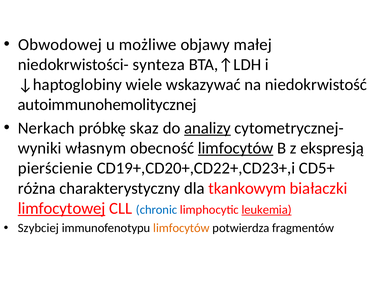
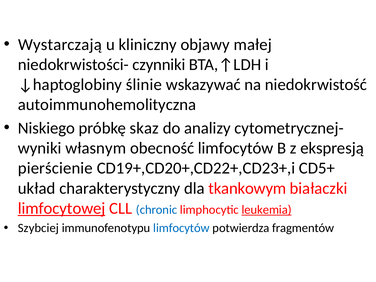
Obwodowej: Obwodowej -> Wystarczają
możliwe: możliwe -> kliniczny
synteza: synteza -> czynniki
wiele: wiele -> ślinie
autoimmunohemolitycznej: autoimmunohemolitycznej -> autoimmunohemolityczna
Nerkach: Nerkach -> Niskiego
analizy underline: present -> none
limfocytów at (236, 148) underline: present -> none
różna: różna -> układ
limfocytów at (181, 228) colour: orange -> blue
